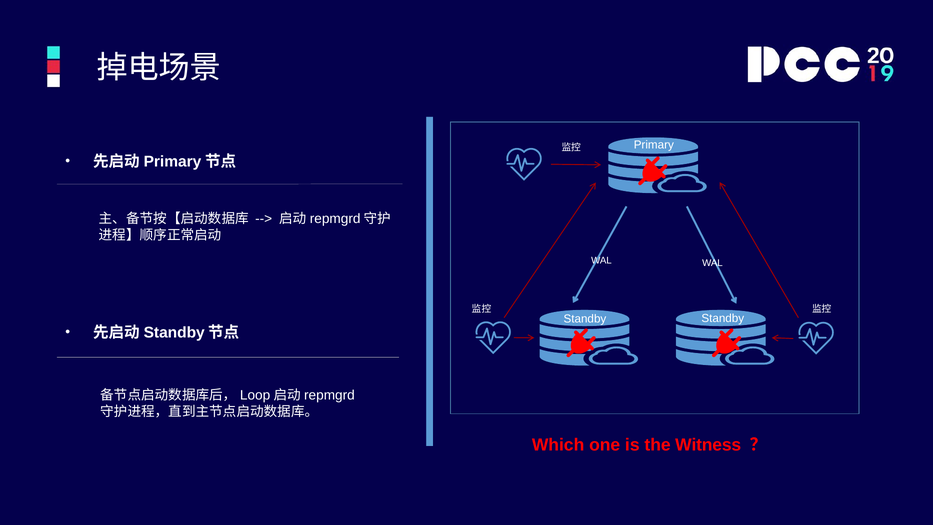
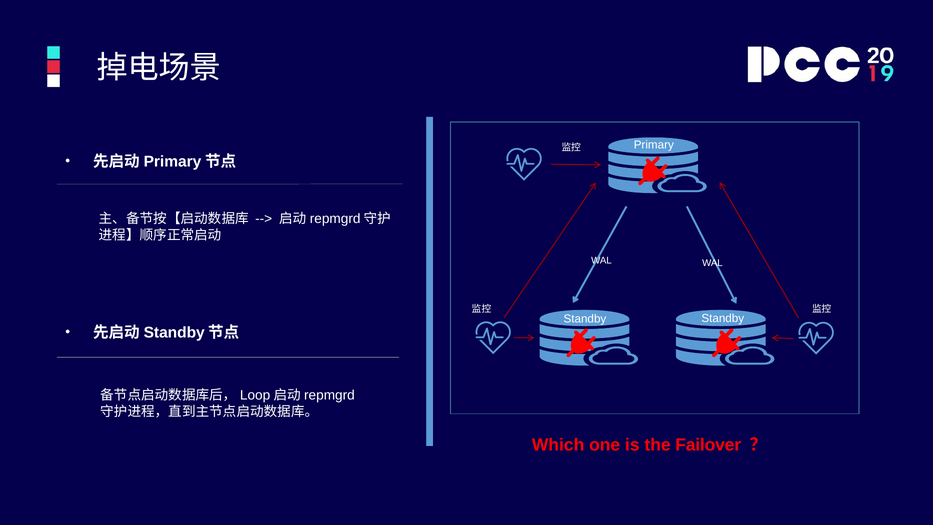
Witness: Witness -> Failover
